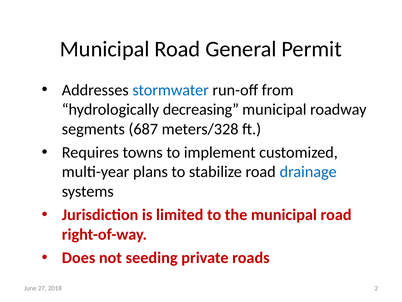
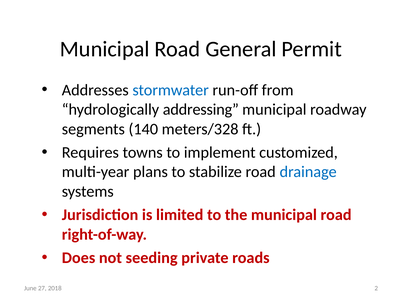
decreasing: decreasing -> addressing
687: 687 -> 140
